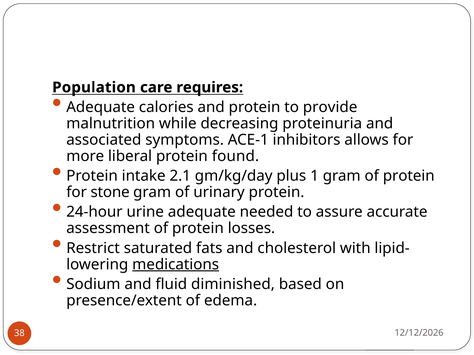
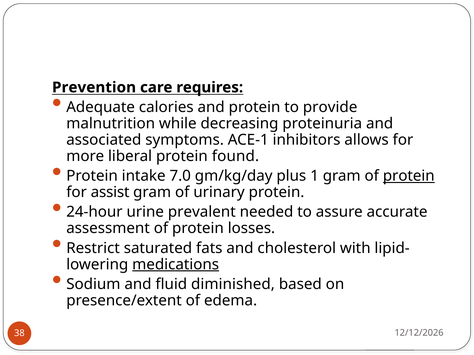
Population: Population -> Prevention
2.1: 2.1 -> 7.0
protein at (409, 176) underline: none -> present
stone: stone -> assist
urine adequate: adequate -> prevalent
